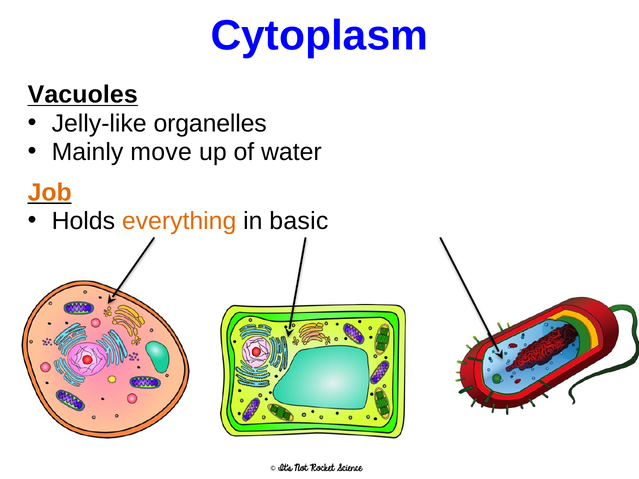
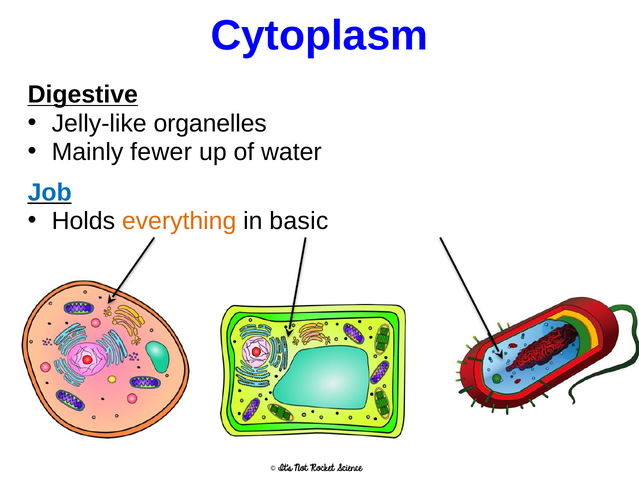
Vacuoles: Vacuoles -> Digestive
move: move -> fewer
Job colour: orange -> blue
